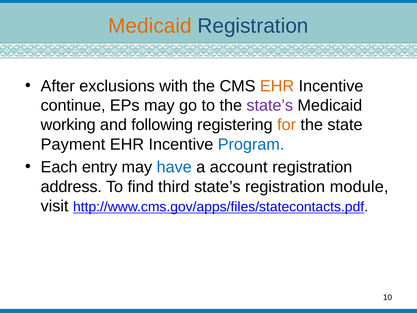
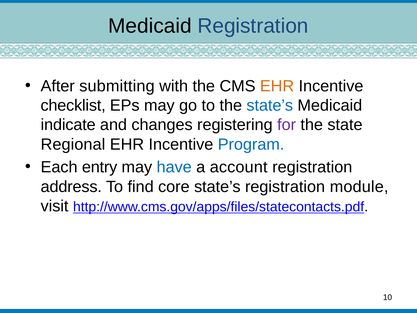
Medicaid at (150, 26) colour: orange -> black
exclusions: exclusions -> submitting
continue: continue -> checklist
state’s at (270, 105) colour: purple -> blue
working: working -> indicate
following: following -> changes
for colour: orange -> purple
Payment: Payment -> Regional
third: third -> core
